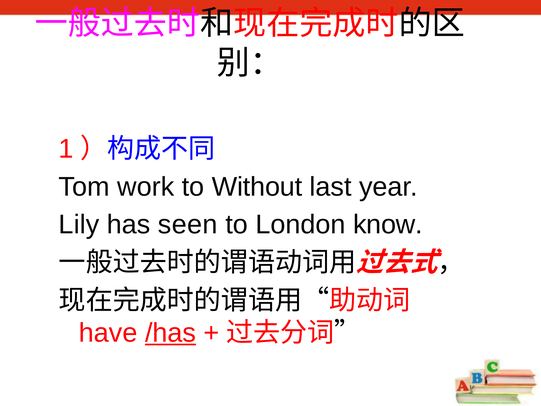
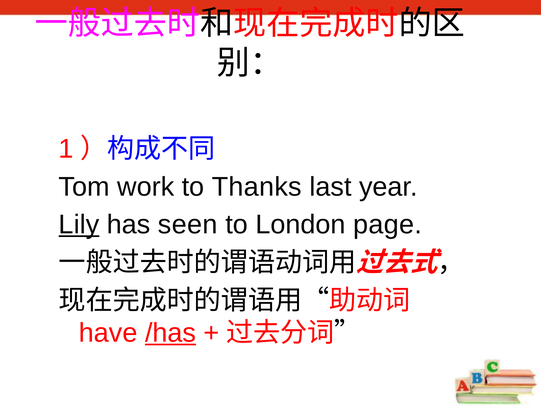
Without: Without -> Thanks
Lily underline: none -> present
know: know -> page
